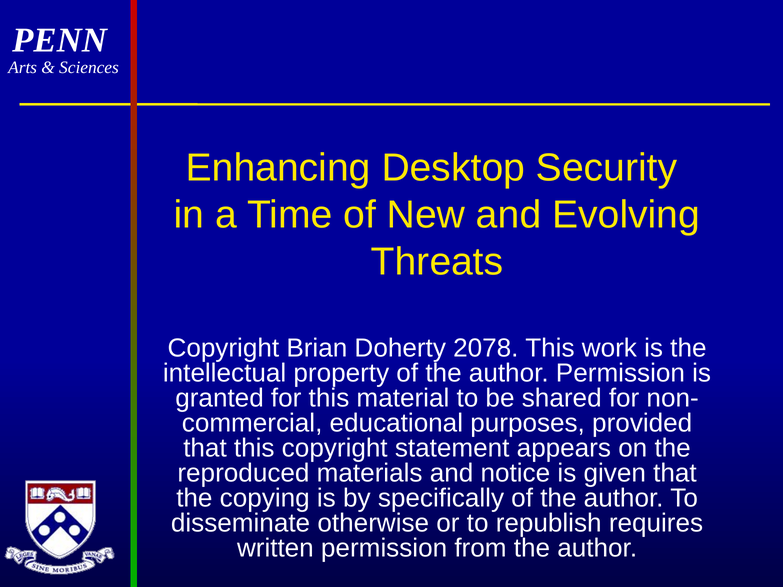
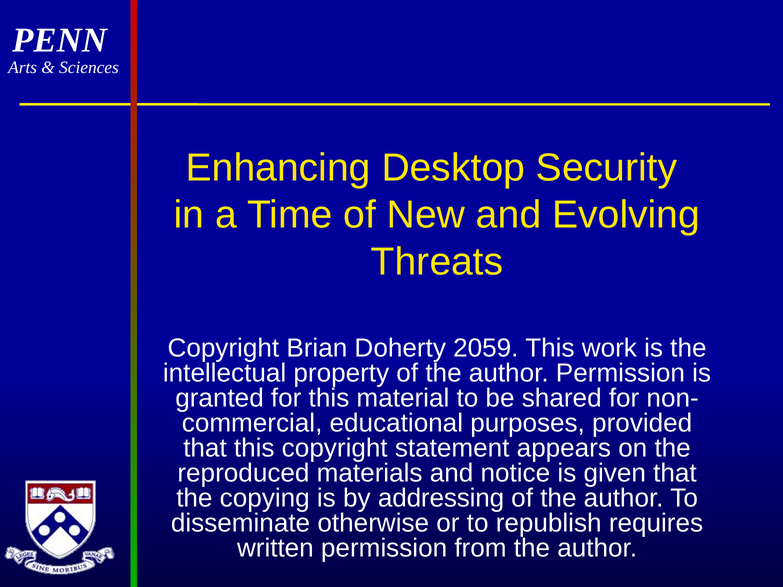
2078: 2078 -> 2059
specifically: specifically -> addressing
